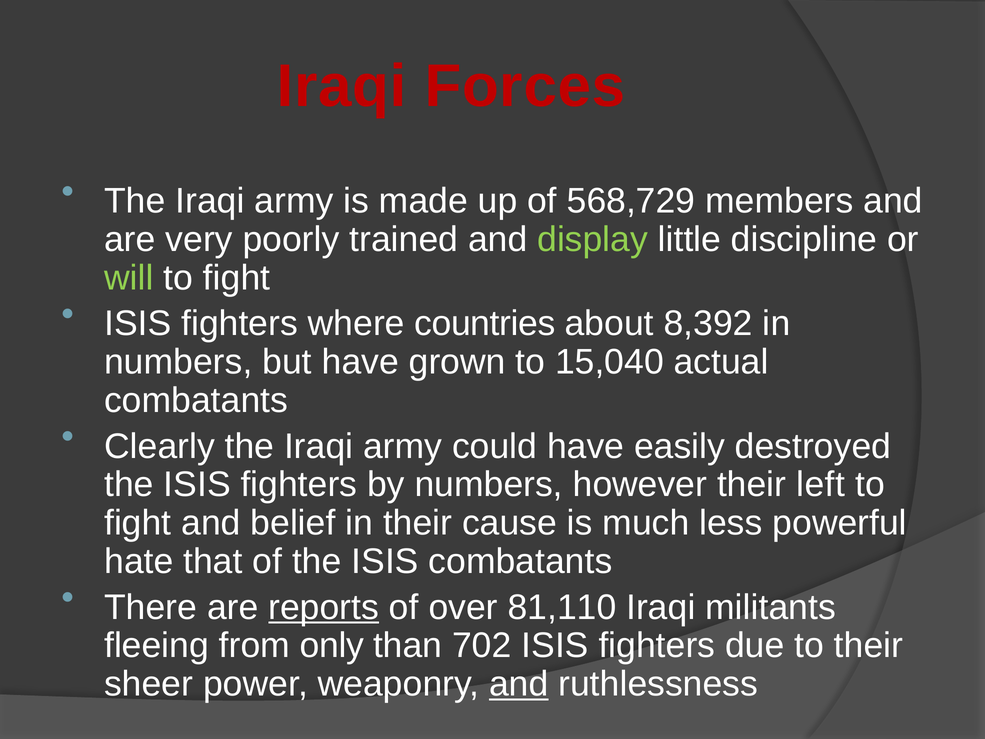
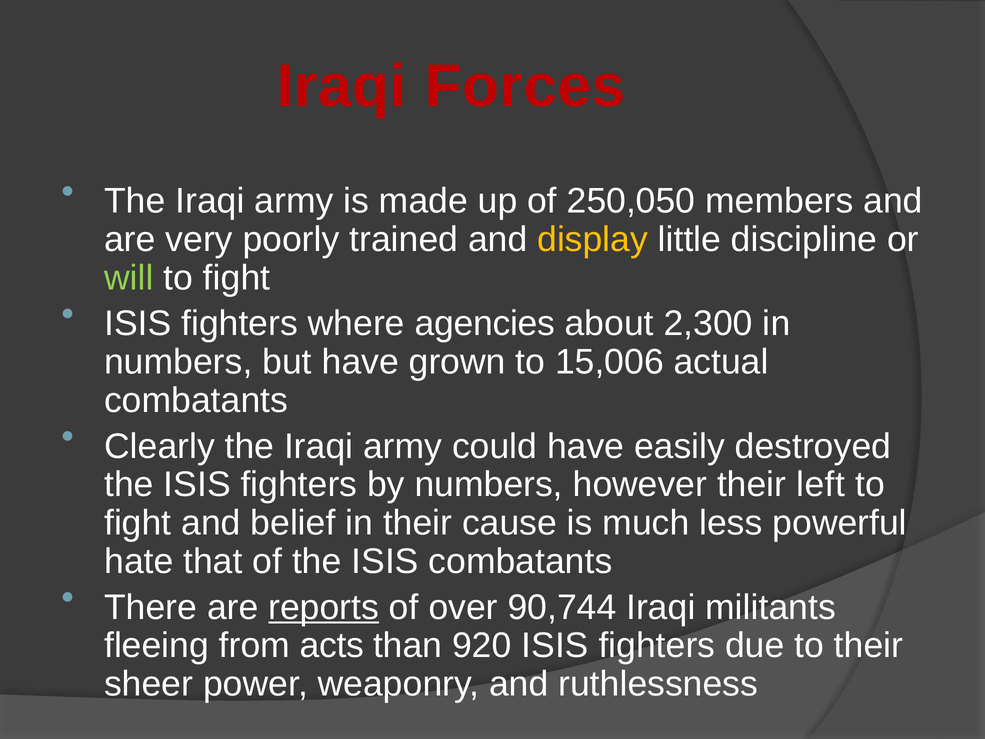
568,729: 568,729 -> 250,050
display colour: light green -> yellow
countries: countries -> agencies
8,392: 8,392 -> 2,300
15,040: 15,040 -> 15,006
81,110: 81,110 -> 90,744
only: only -> acts
702: 702 -> 920
and at (519, 684) underline: present -> none
